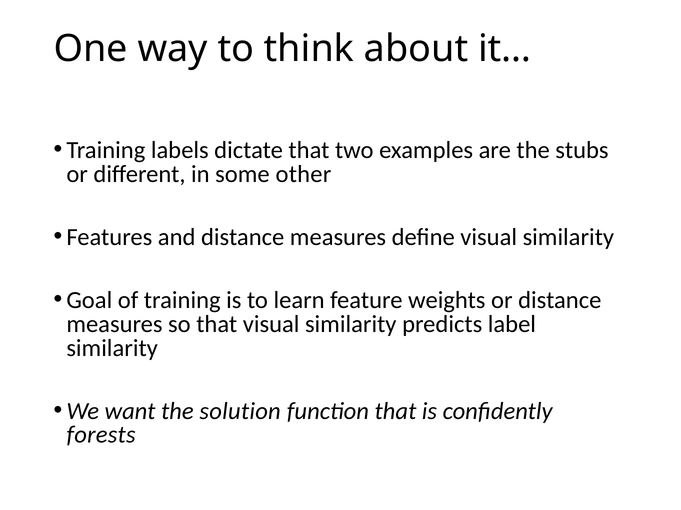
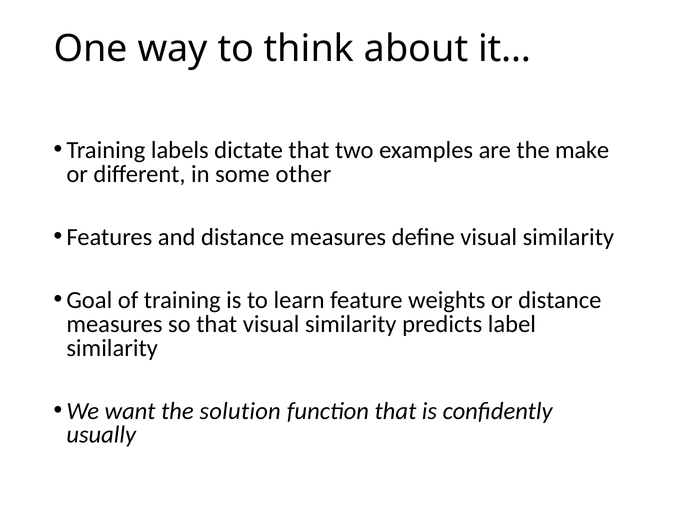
stubs: stubs -> make
forests: forests -> usually
